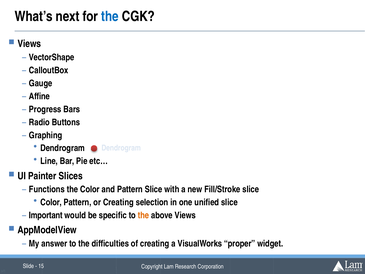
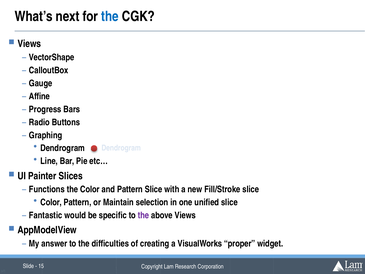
or Creating: Creating -> Maintain
Important: Important -> Fantastic
the at (143, 215) colour: orange -> purple
